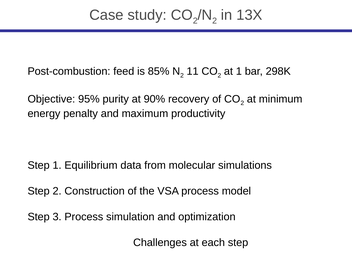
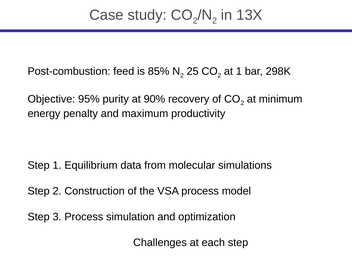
11: 11 -> 25
